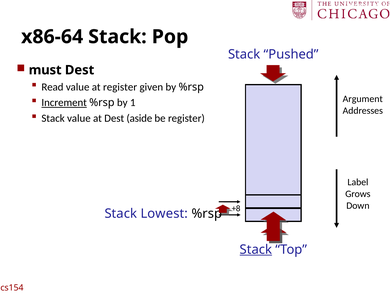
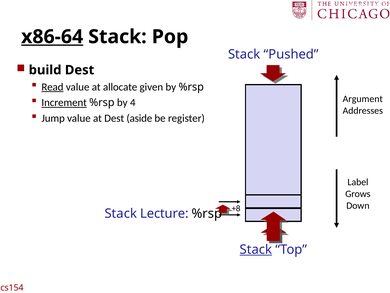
x86-64 underline: none -> present
must: must -> build
Read underline: none -> present
at register: register -> allocate
1: 1 -> 4
Stack at (53, 118): Stack -> Jump
Lowest: Lowest -> Lecture
